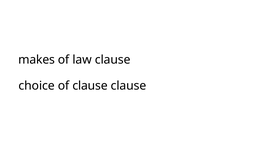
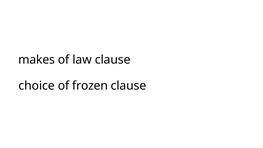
of clause: clause -> frozen
